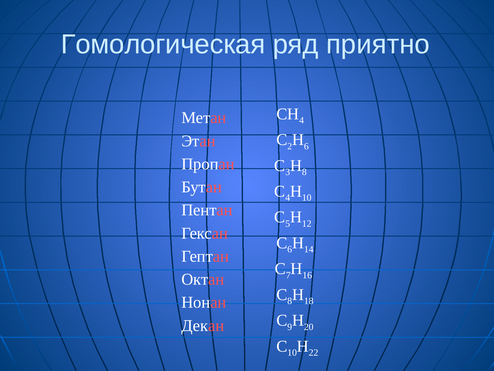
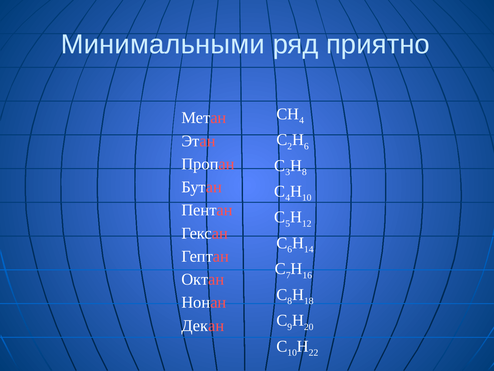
Гомологическая: Гомологическая -> Минимальными
